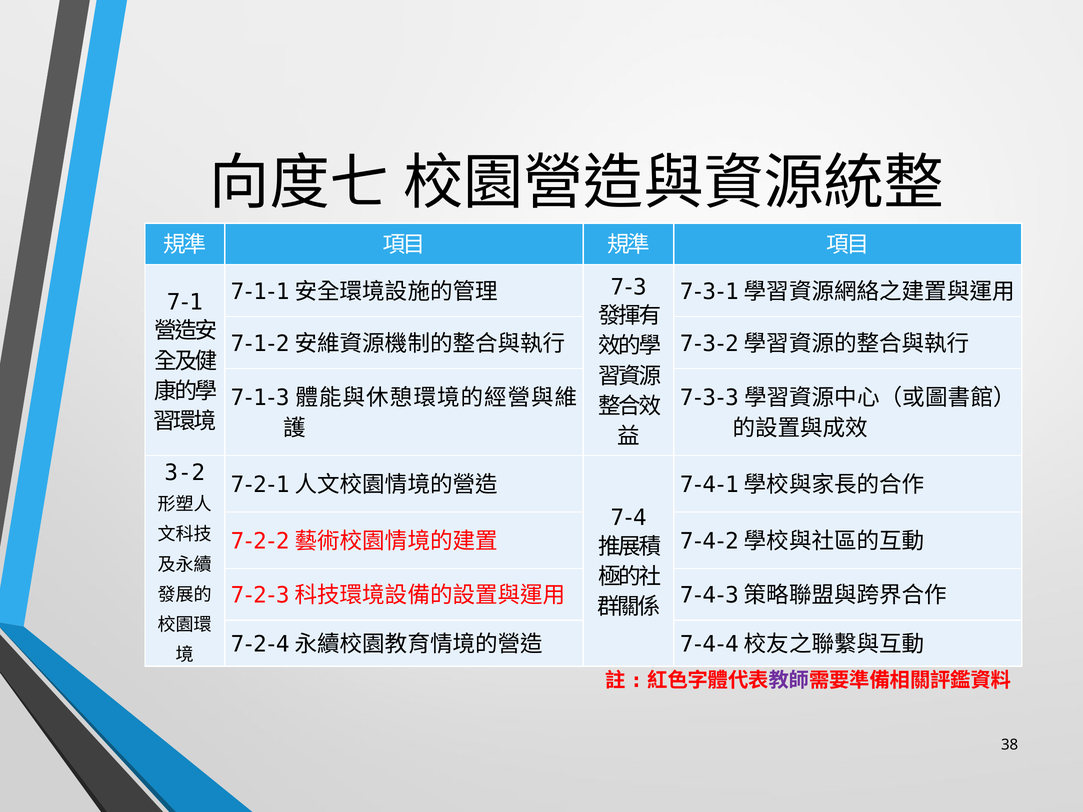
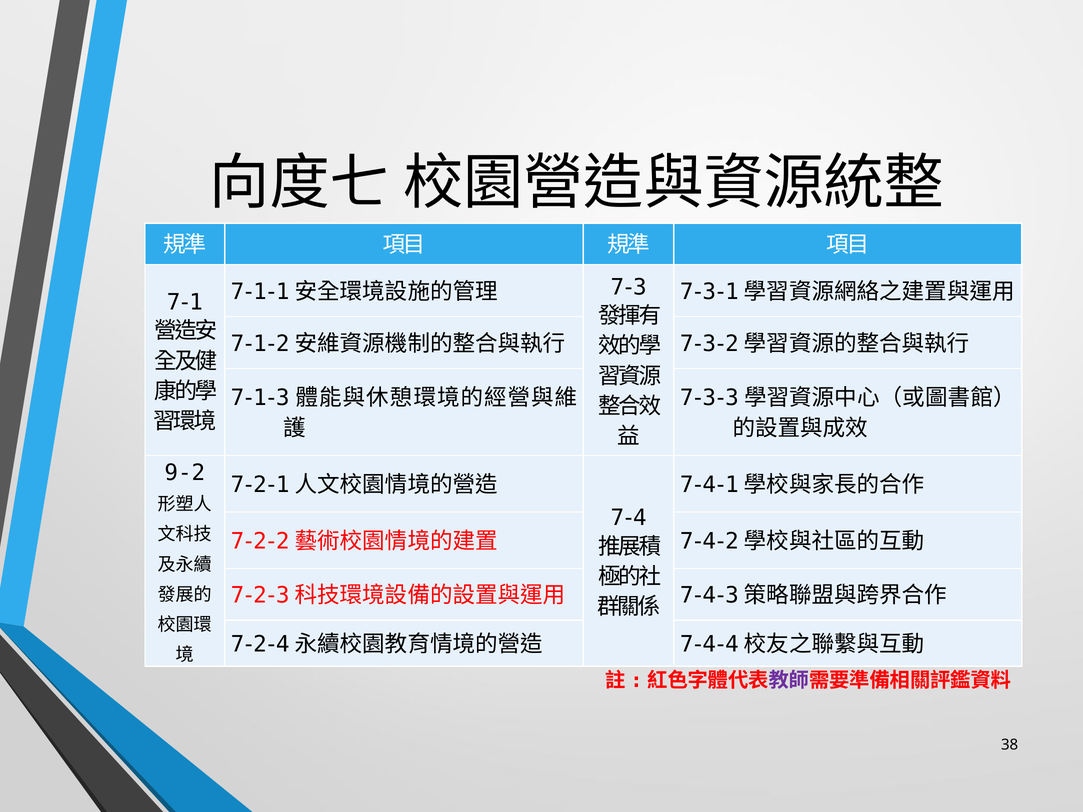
3-2: 3-2 -> 9-2
